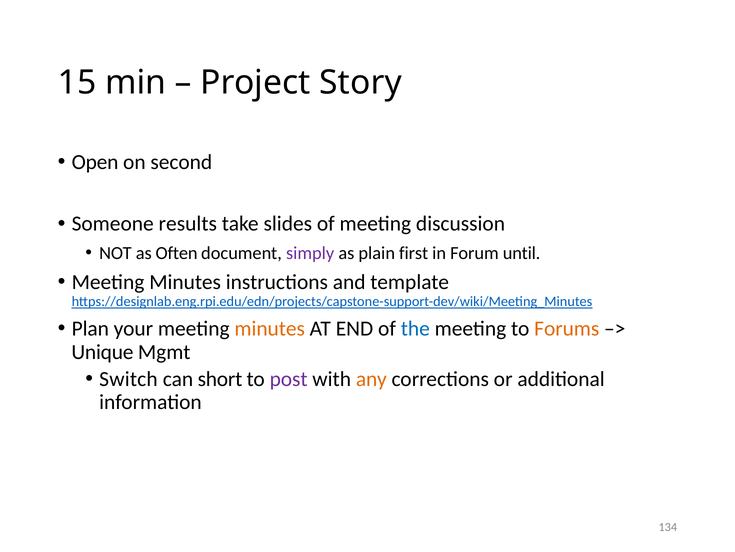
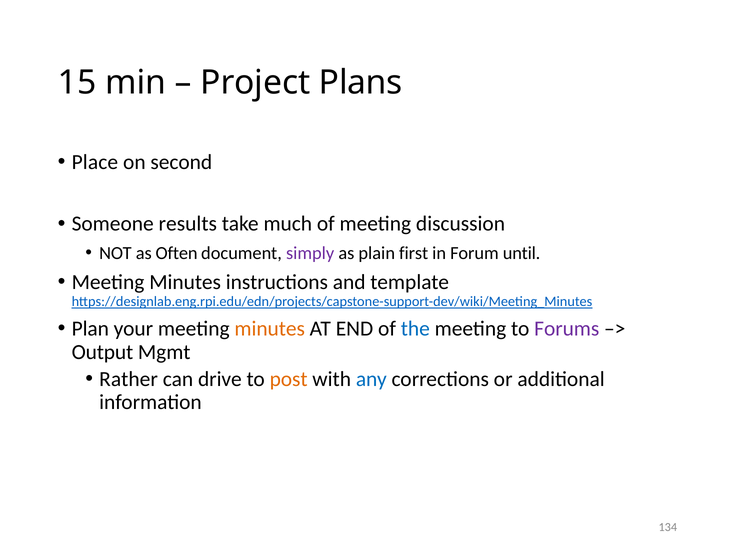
Story: Story -> Plans
Open: Open -> Place
slides: slides -> much
Forums colour: orange -> purple
Unique: Unique -> Output
Switch: Switch -> Rather
short: short -> drive
post colour: purple -> orange
any colour: orange -> blue
